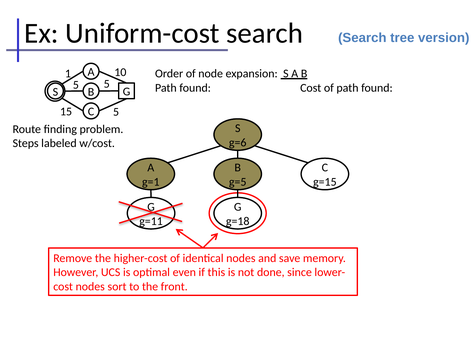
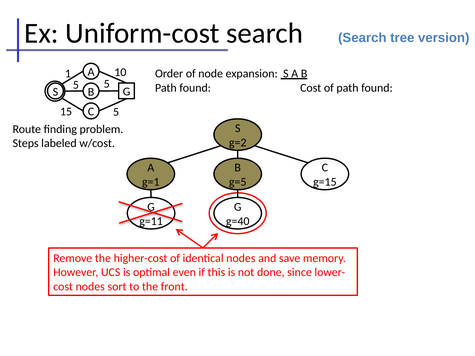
g=6: g=6 -> g=2
g=18: g=18 -> g=40
